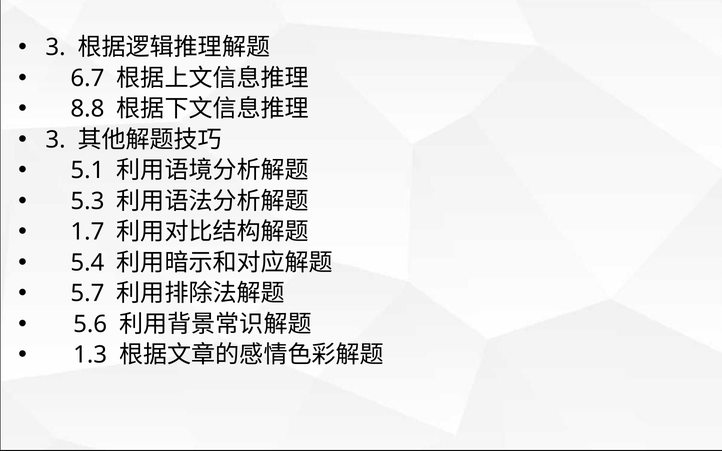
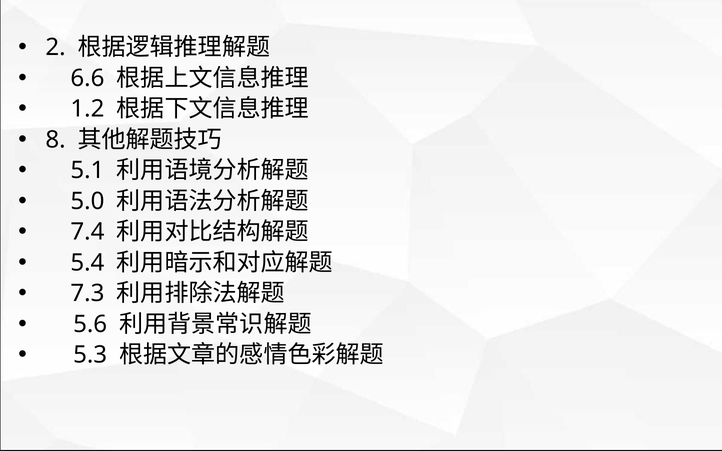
3 at (55, 47): 3 -> 2
6.7: 6.7 -> 6.6
8.8: 8.8 -> 1.2
3 at (55, 140): 3 -> 8
5.3: 5.3 -> 5.0
1.7: 1.7 -> 7.4
5.7: 5.7 -> 7.3
1.3: 1.3 -> 5.3
